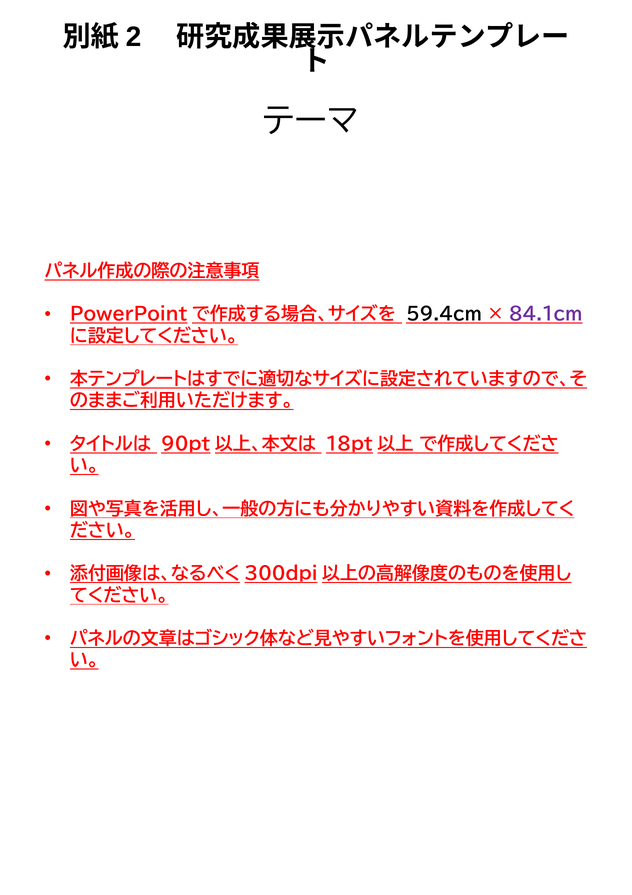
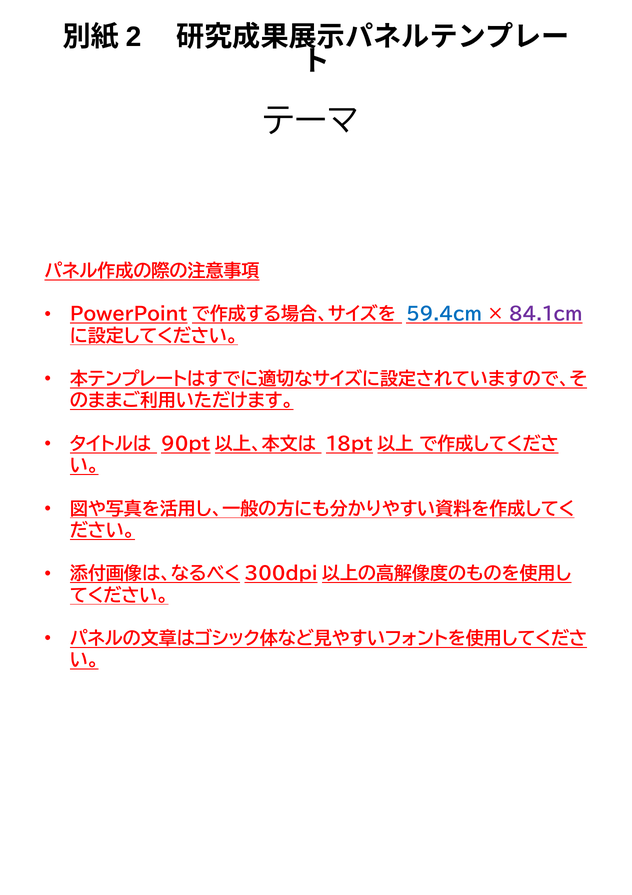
59.4cm colour: black -> blue
